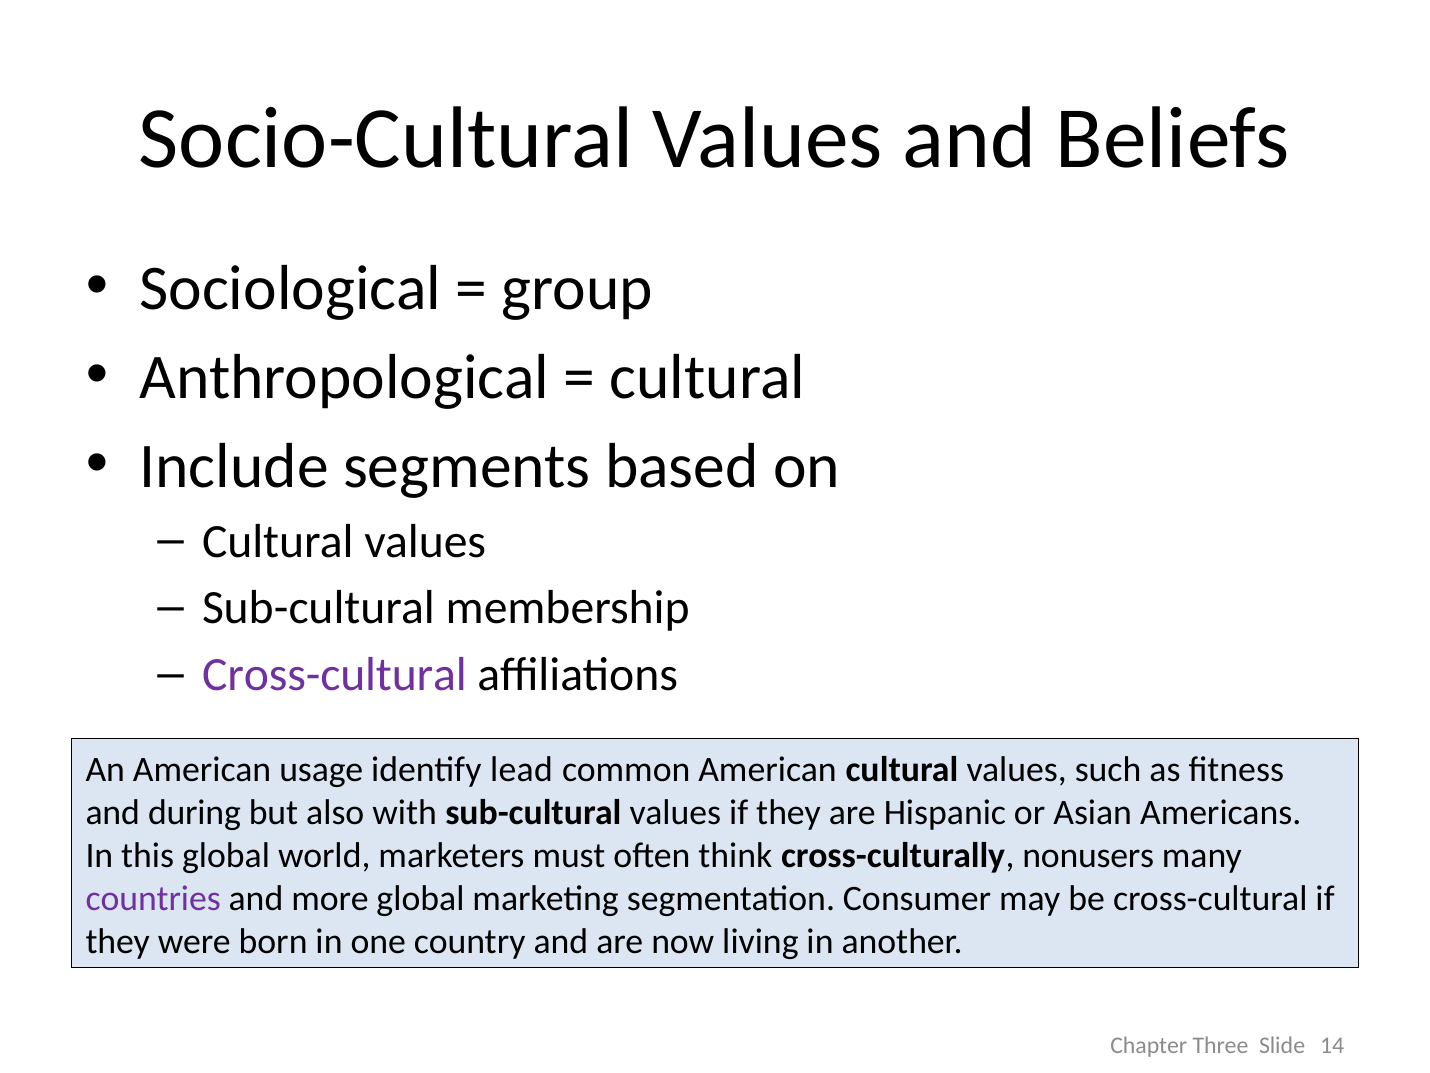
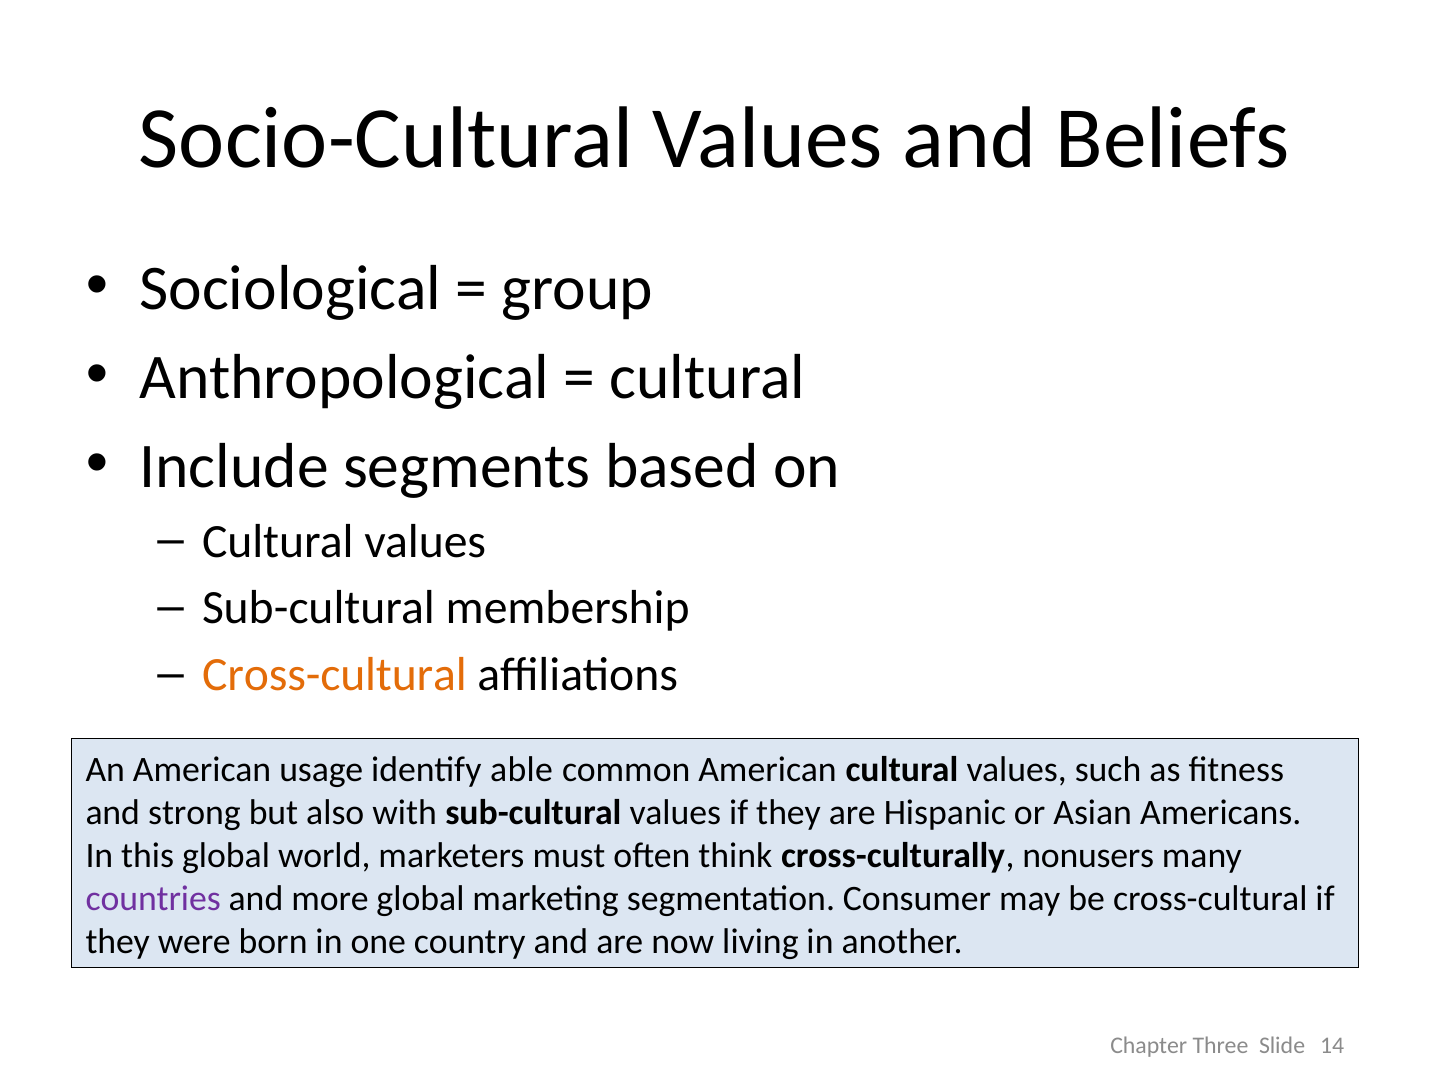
Cross-cultural at (334, 675) colour: purple -> orange
lead: lead -> able
during: during -> strong
